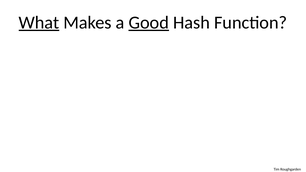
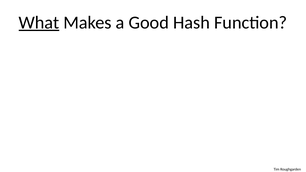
Good underline: present -> none
